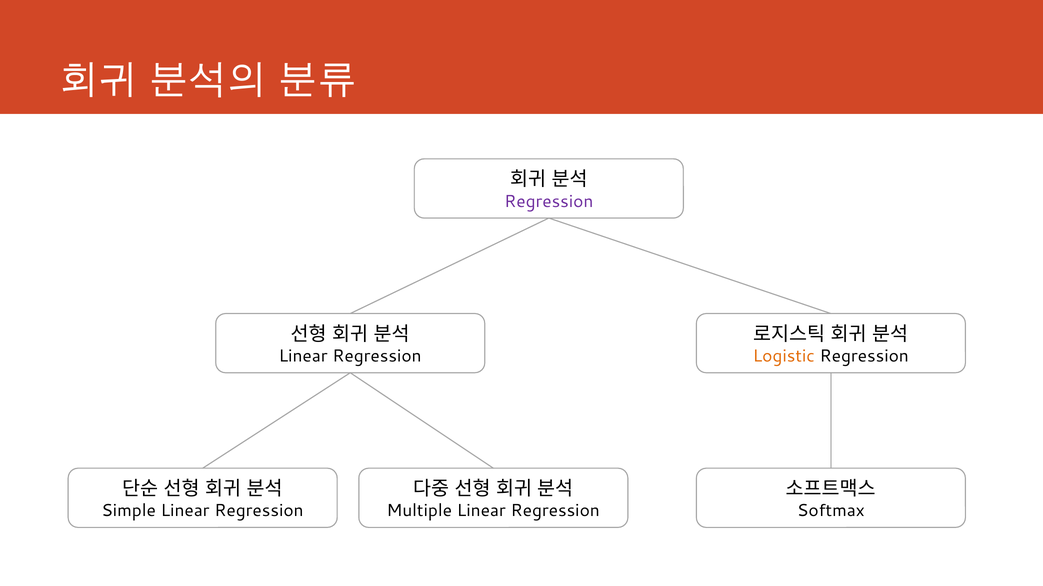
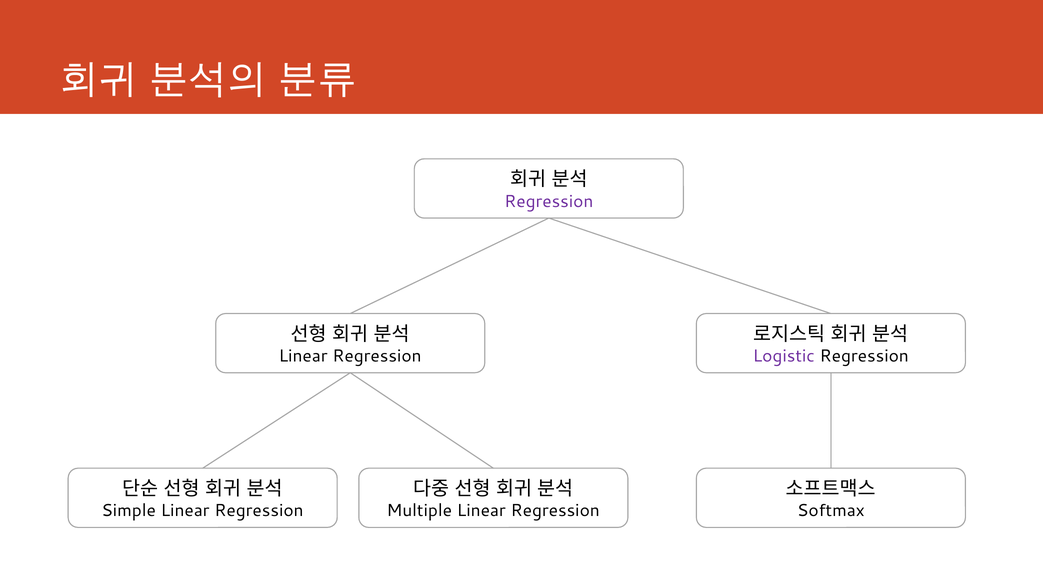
Logistic colour: orange -> purple
